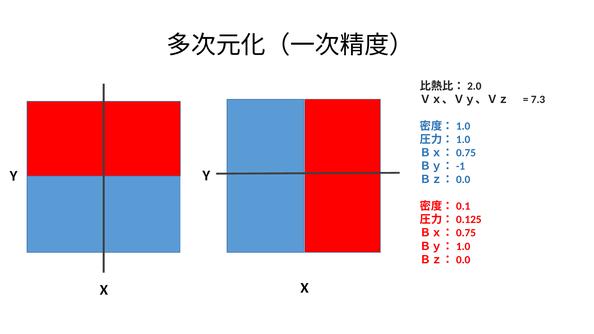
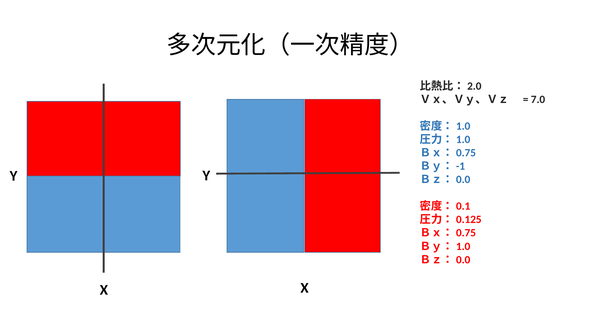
7.3: 7.3 -> 7.0
